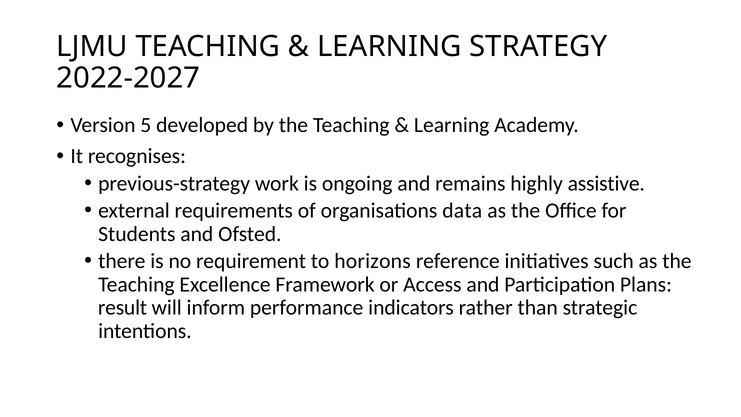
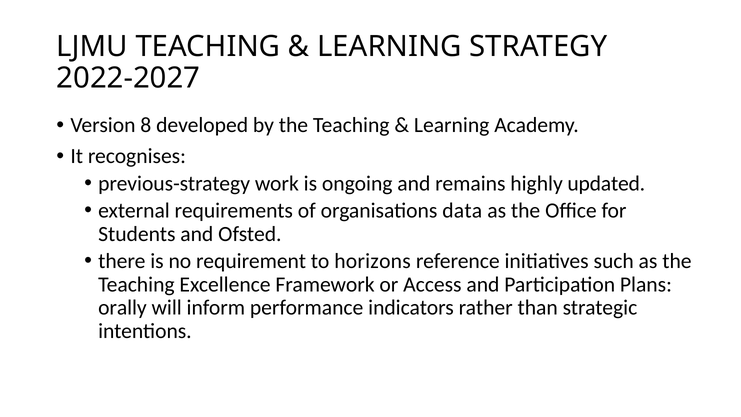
5: 5 -> 8
assistive: assistive -> updated
result: result -> orally
